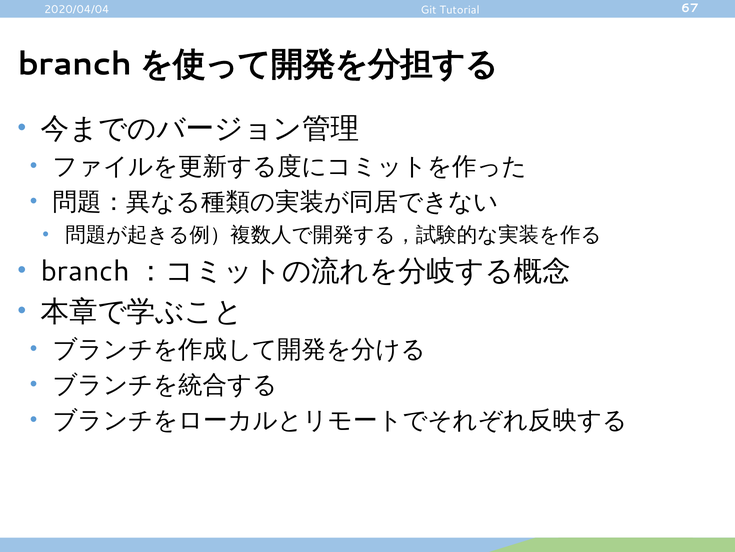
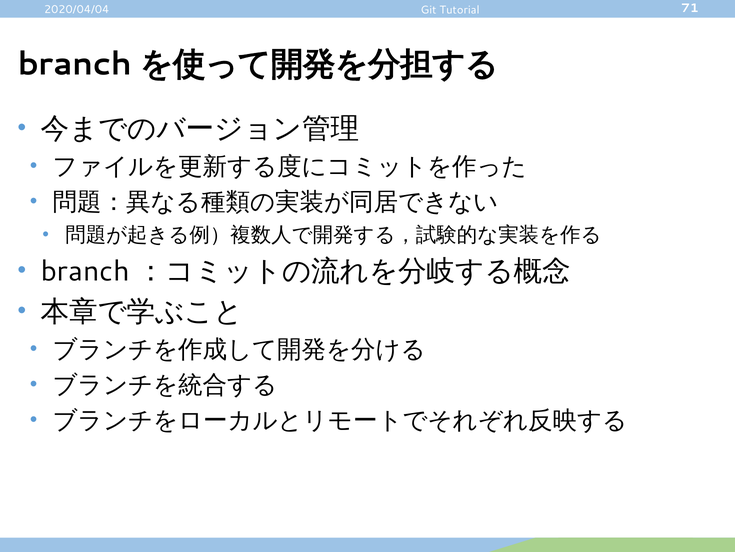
67: 67 -> 71
